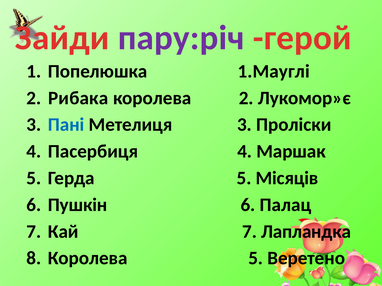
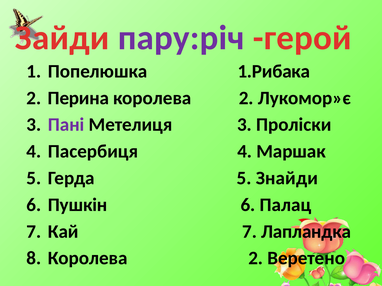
1.Мауглі: 1.Мауглі -> 1.Рибака
Рибака: Рибака -> Перина
Пані colour: blue -> purple
Місяців: Місяців -> Знайди
8 Королева 5: 5 -> 2
